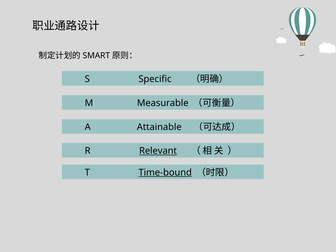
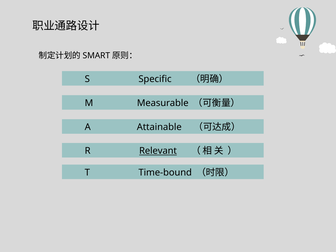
Time-bound underline: present -> none
